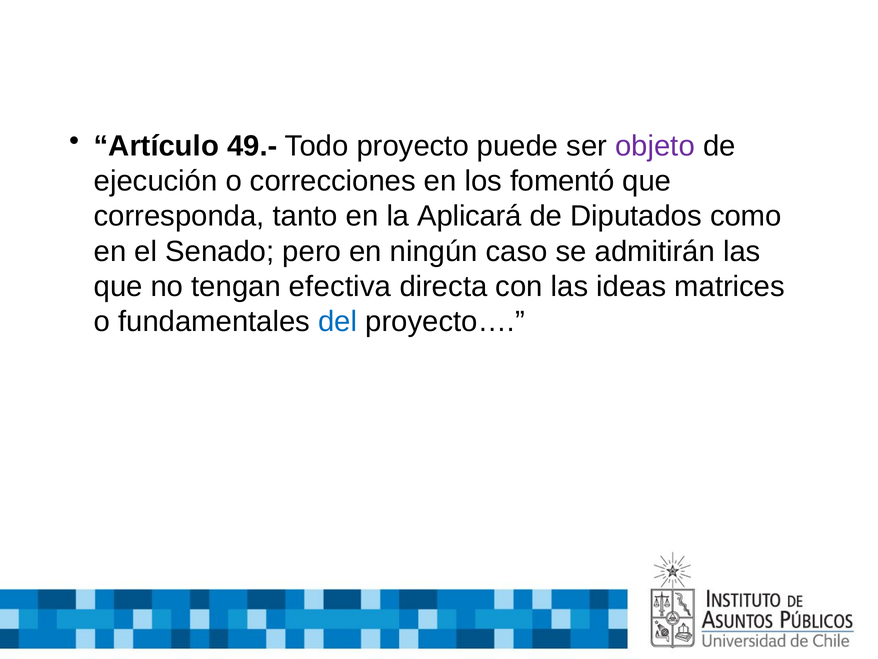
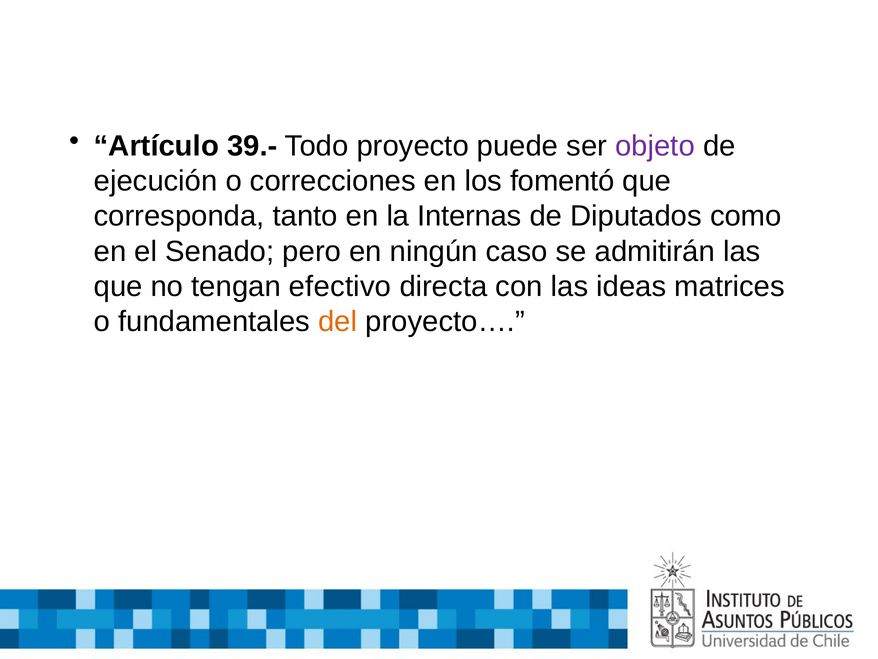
49.-: 49.- -> 39.-
Aplicará: Aplicará -> Internas
efectiva: efectiva -> efectivo
del colour: blue -> orange
